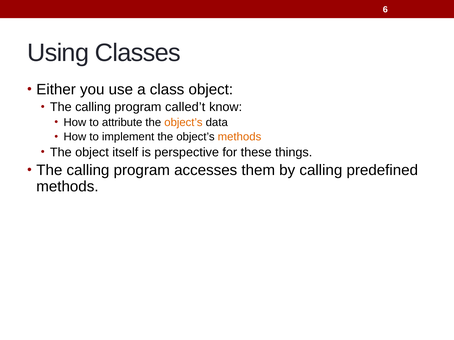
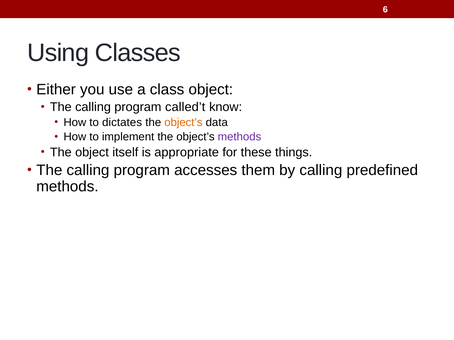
attribute: attribute -> dictates
methods at (239, 137) colour: orange -> purple
perspective: perspective -> appropriate
